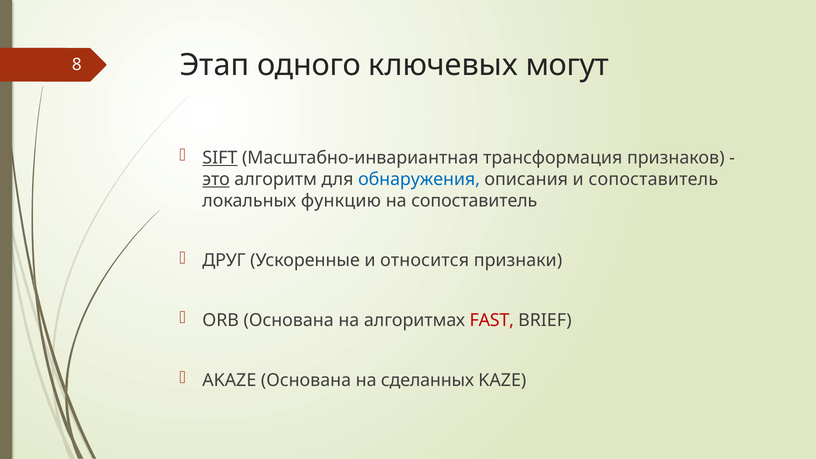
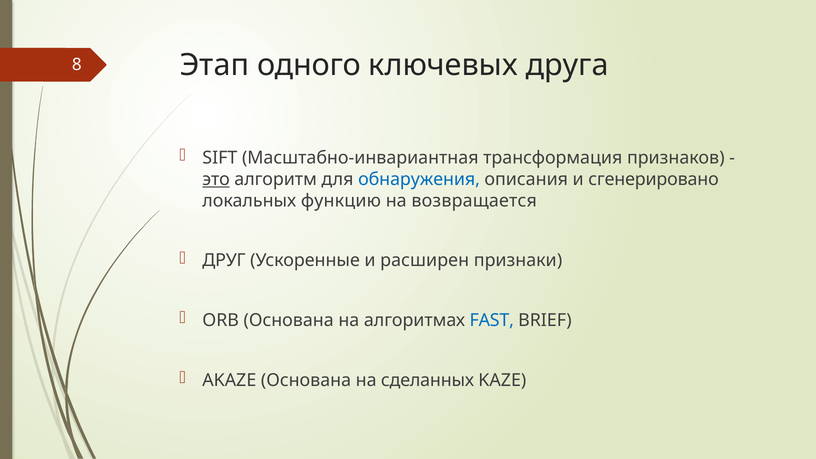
могут: могут -> друга
SIFT underline: present -> none
и сопоставитель: сопоставитель -> сгенерировано
на сопоставитель: сопоставитель -> возвращается
относится: относится -> расширен
FAST colour: red -> blue
